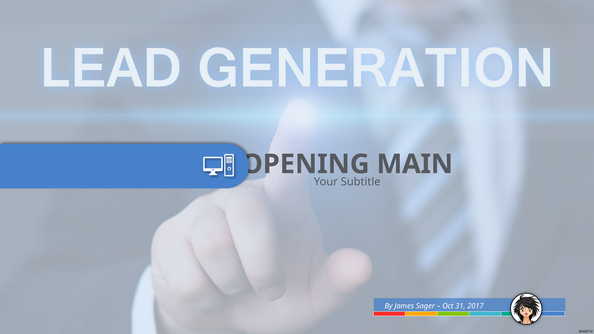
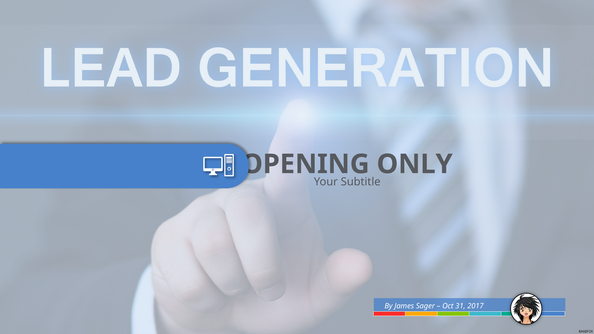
MAIN: MAIN -> ONLY
